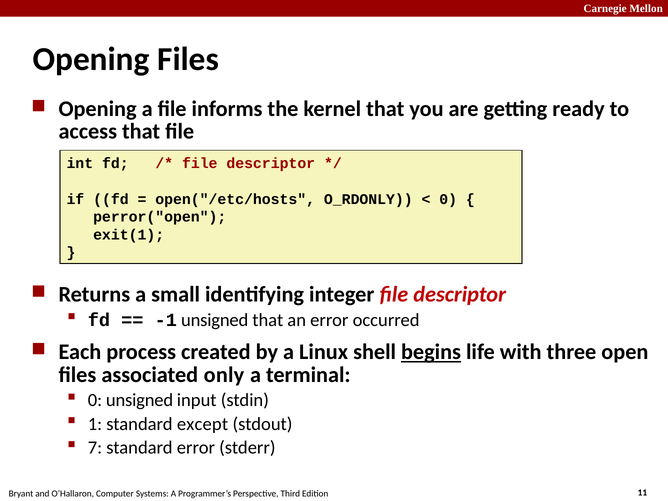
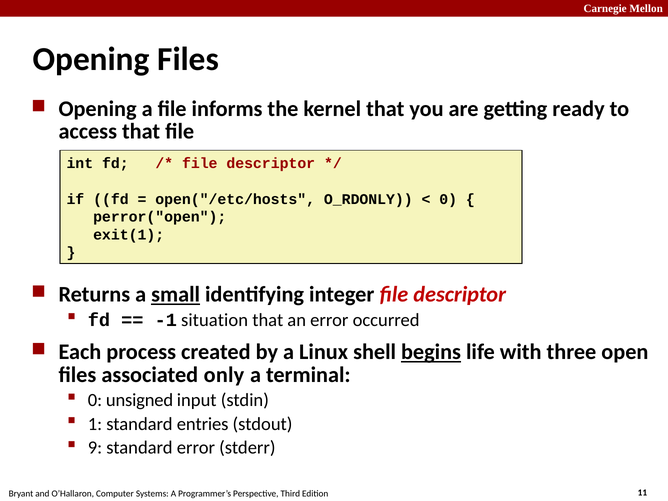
small underline: none -> present
-1 unsigned: unsigned -> situation
except: except -> entries
7: 7 -> 9
